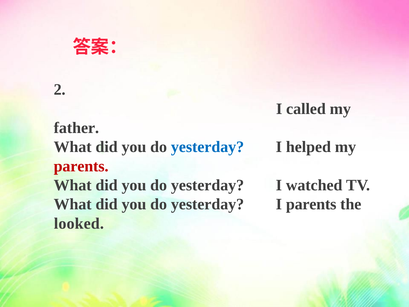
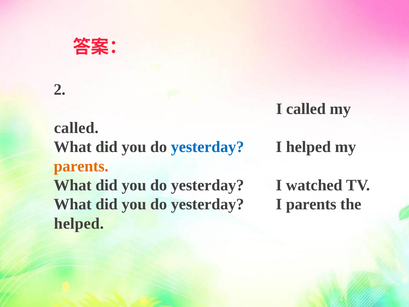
father at (76, 128): father -> called
parents at (81, 166) colour: red -> orange
looked at (79, 223): looked -> helped
